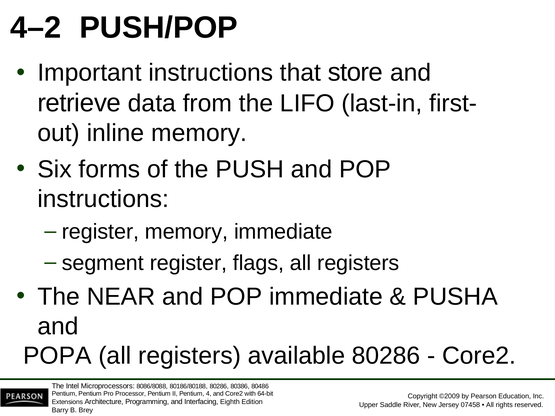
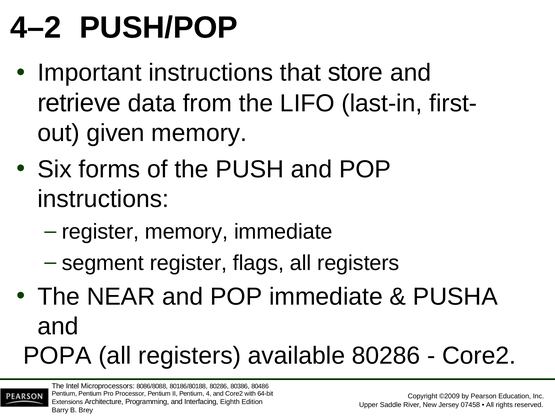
inline: inline -> given
